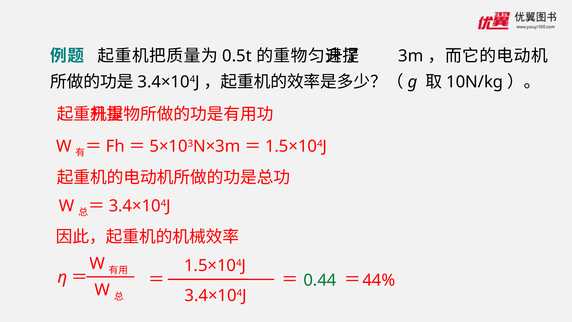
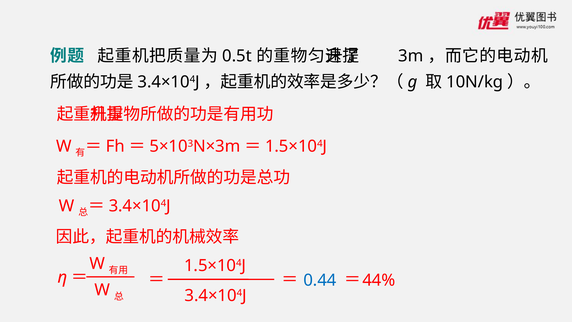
0.44 colour: green -> blue
